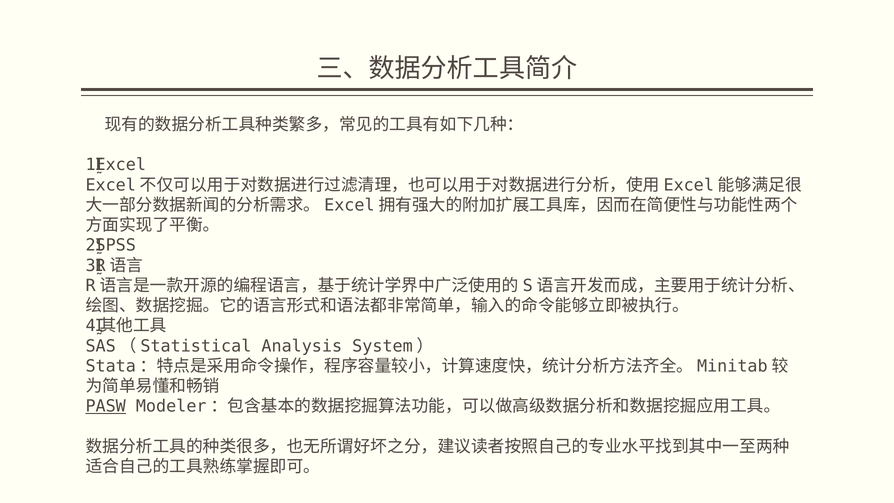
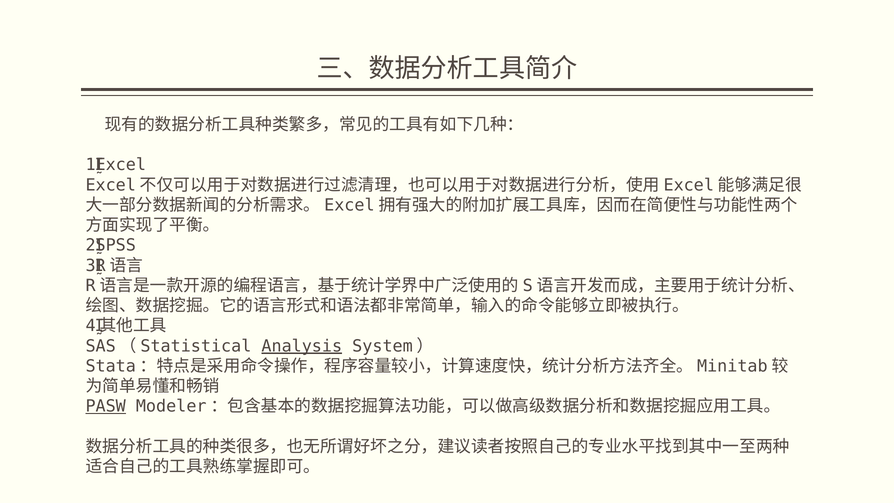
Analysis underline: none -> present
